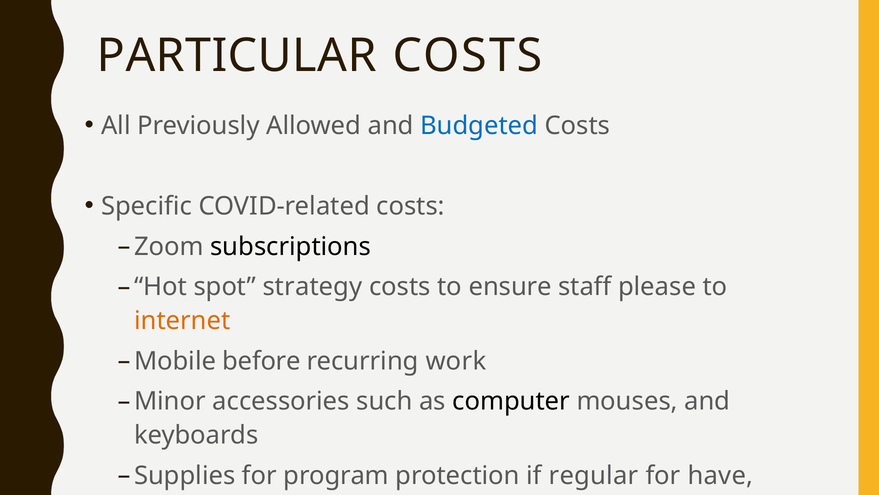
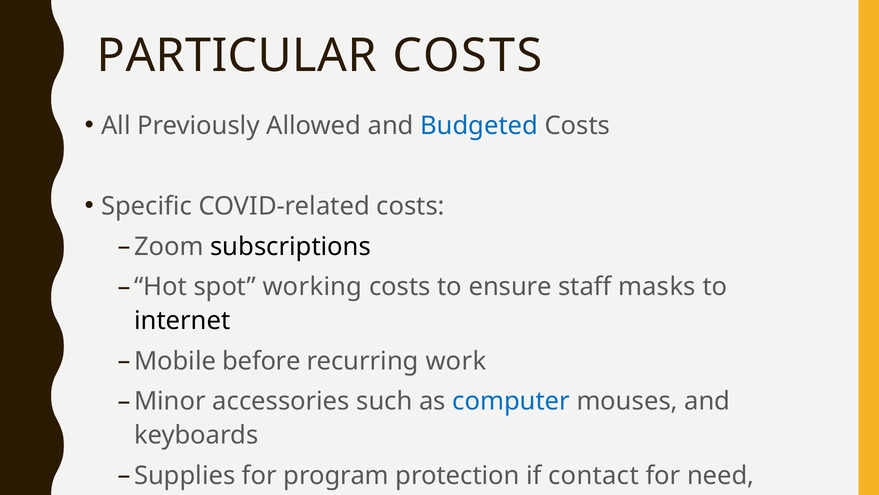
strategy: strategy -> working
staff please: please -> masks
internet colour: orange -> black
computer colour: black -> blue
regular: regular -> contact
have: have -> need
